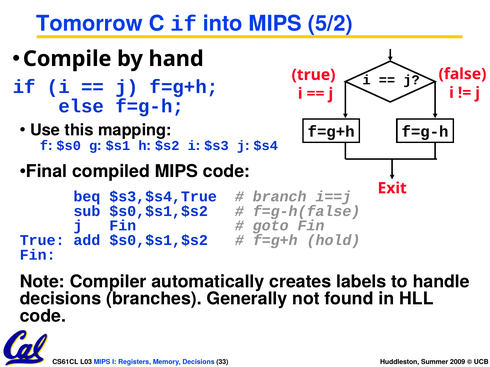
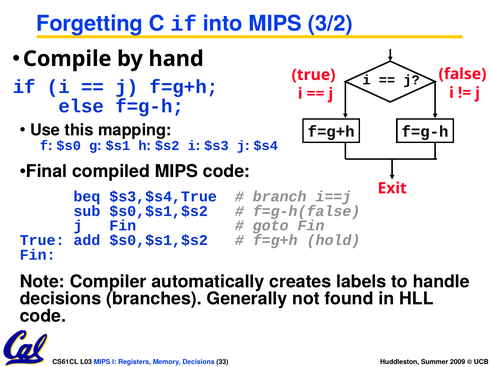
Tomorrow: Tomorrow -> Forgetting
5/2: 5/2 -> 3/2
